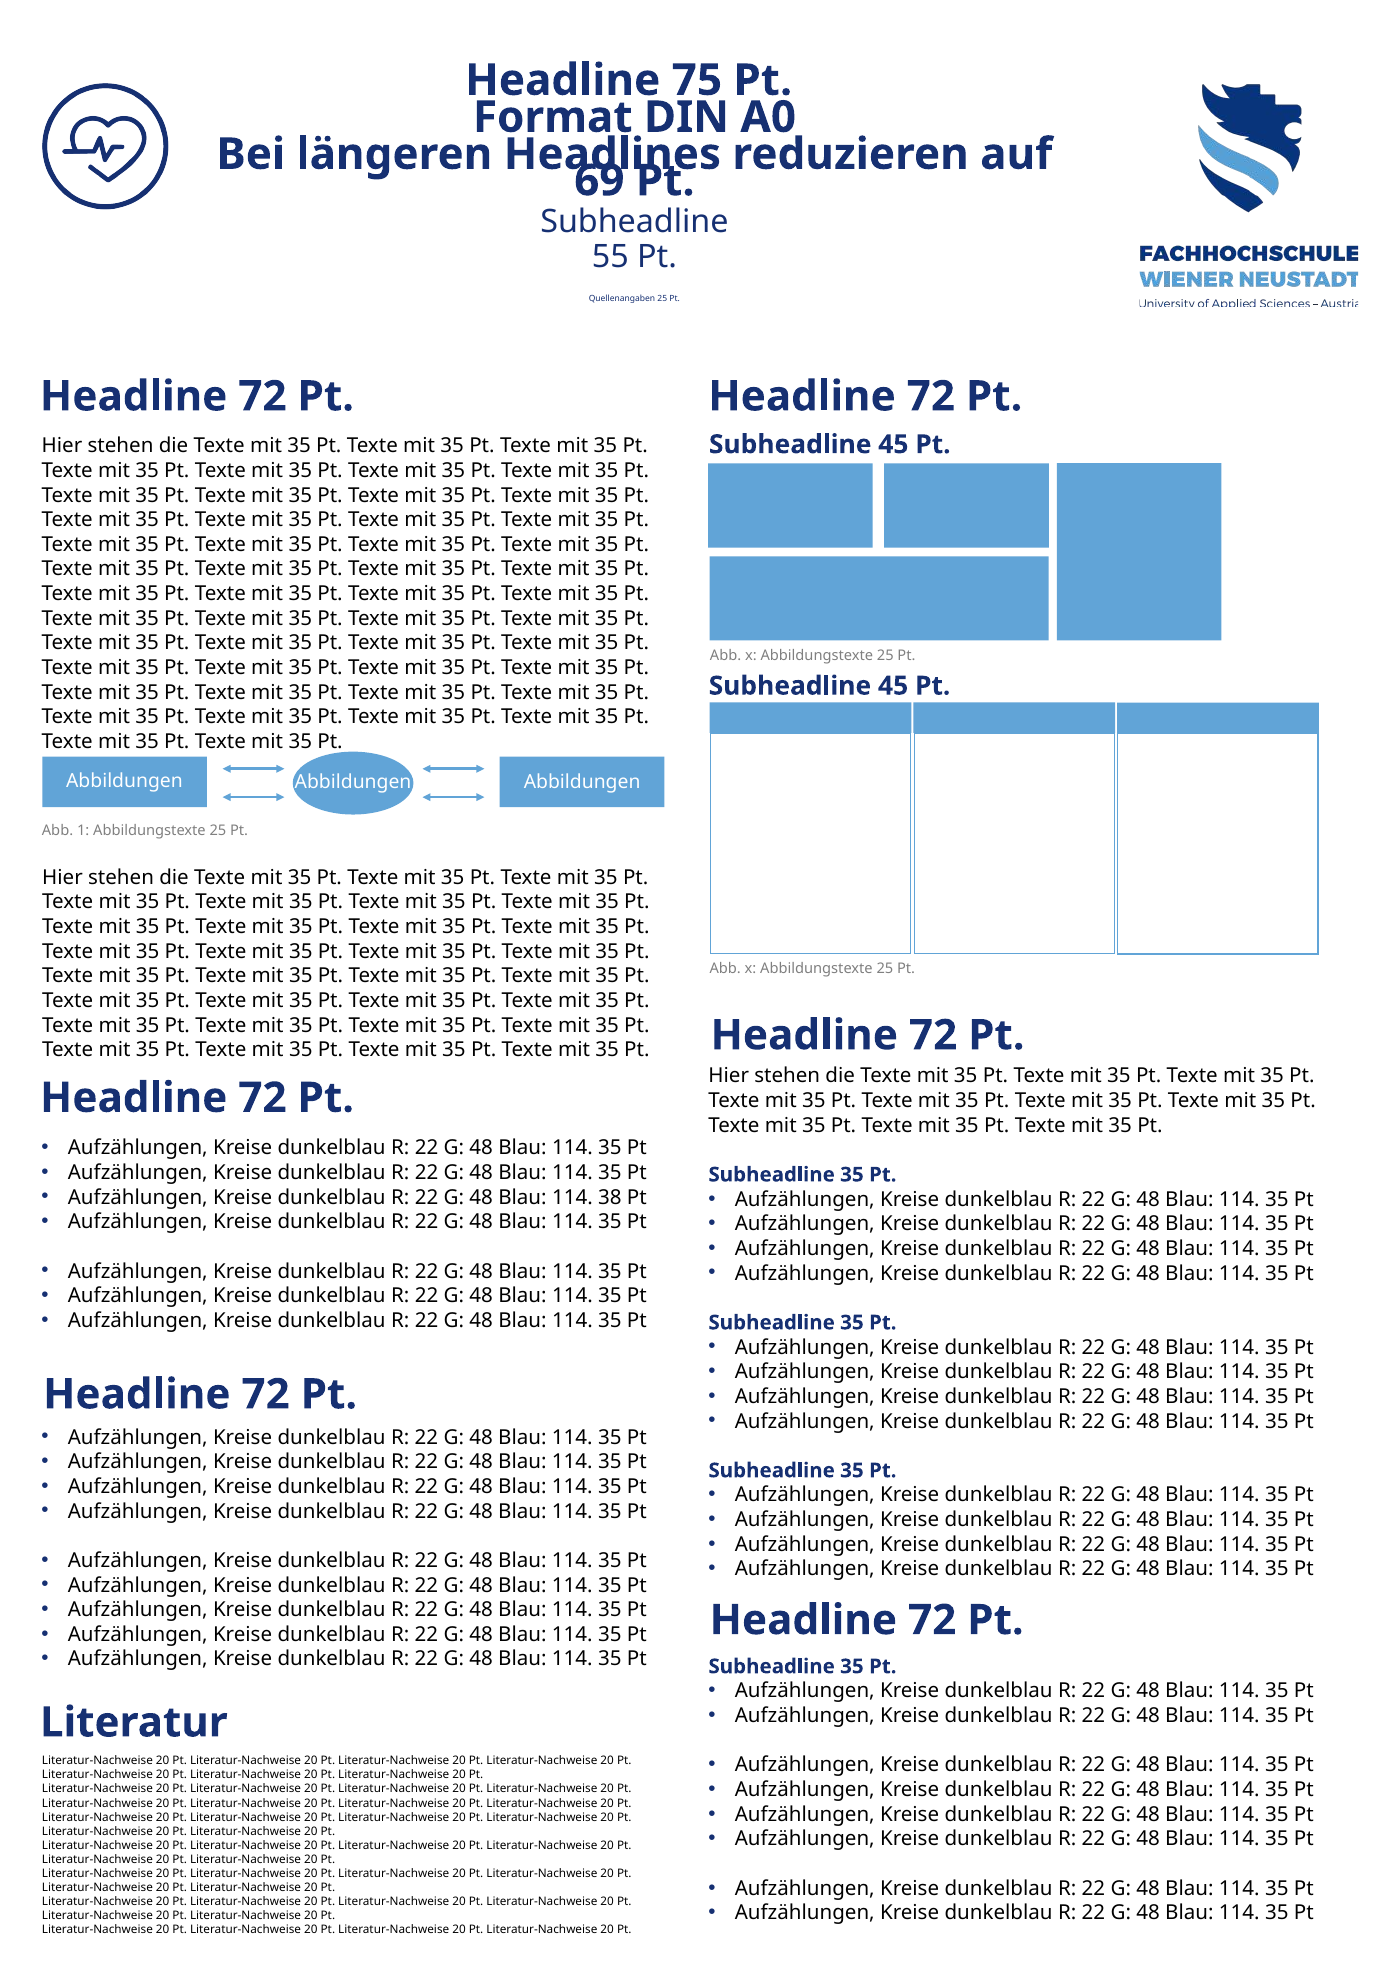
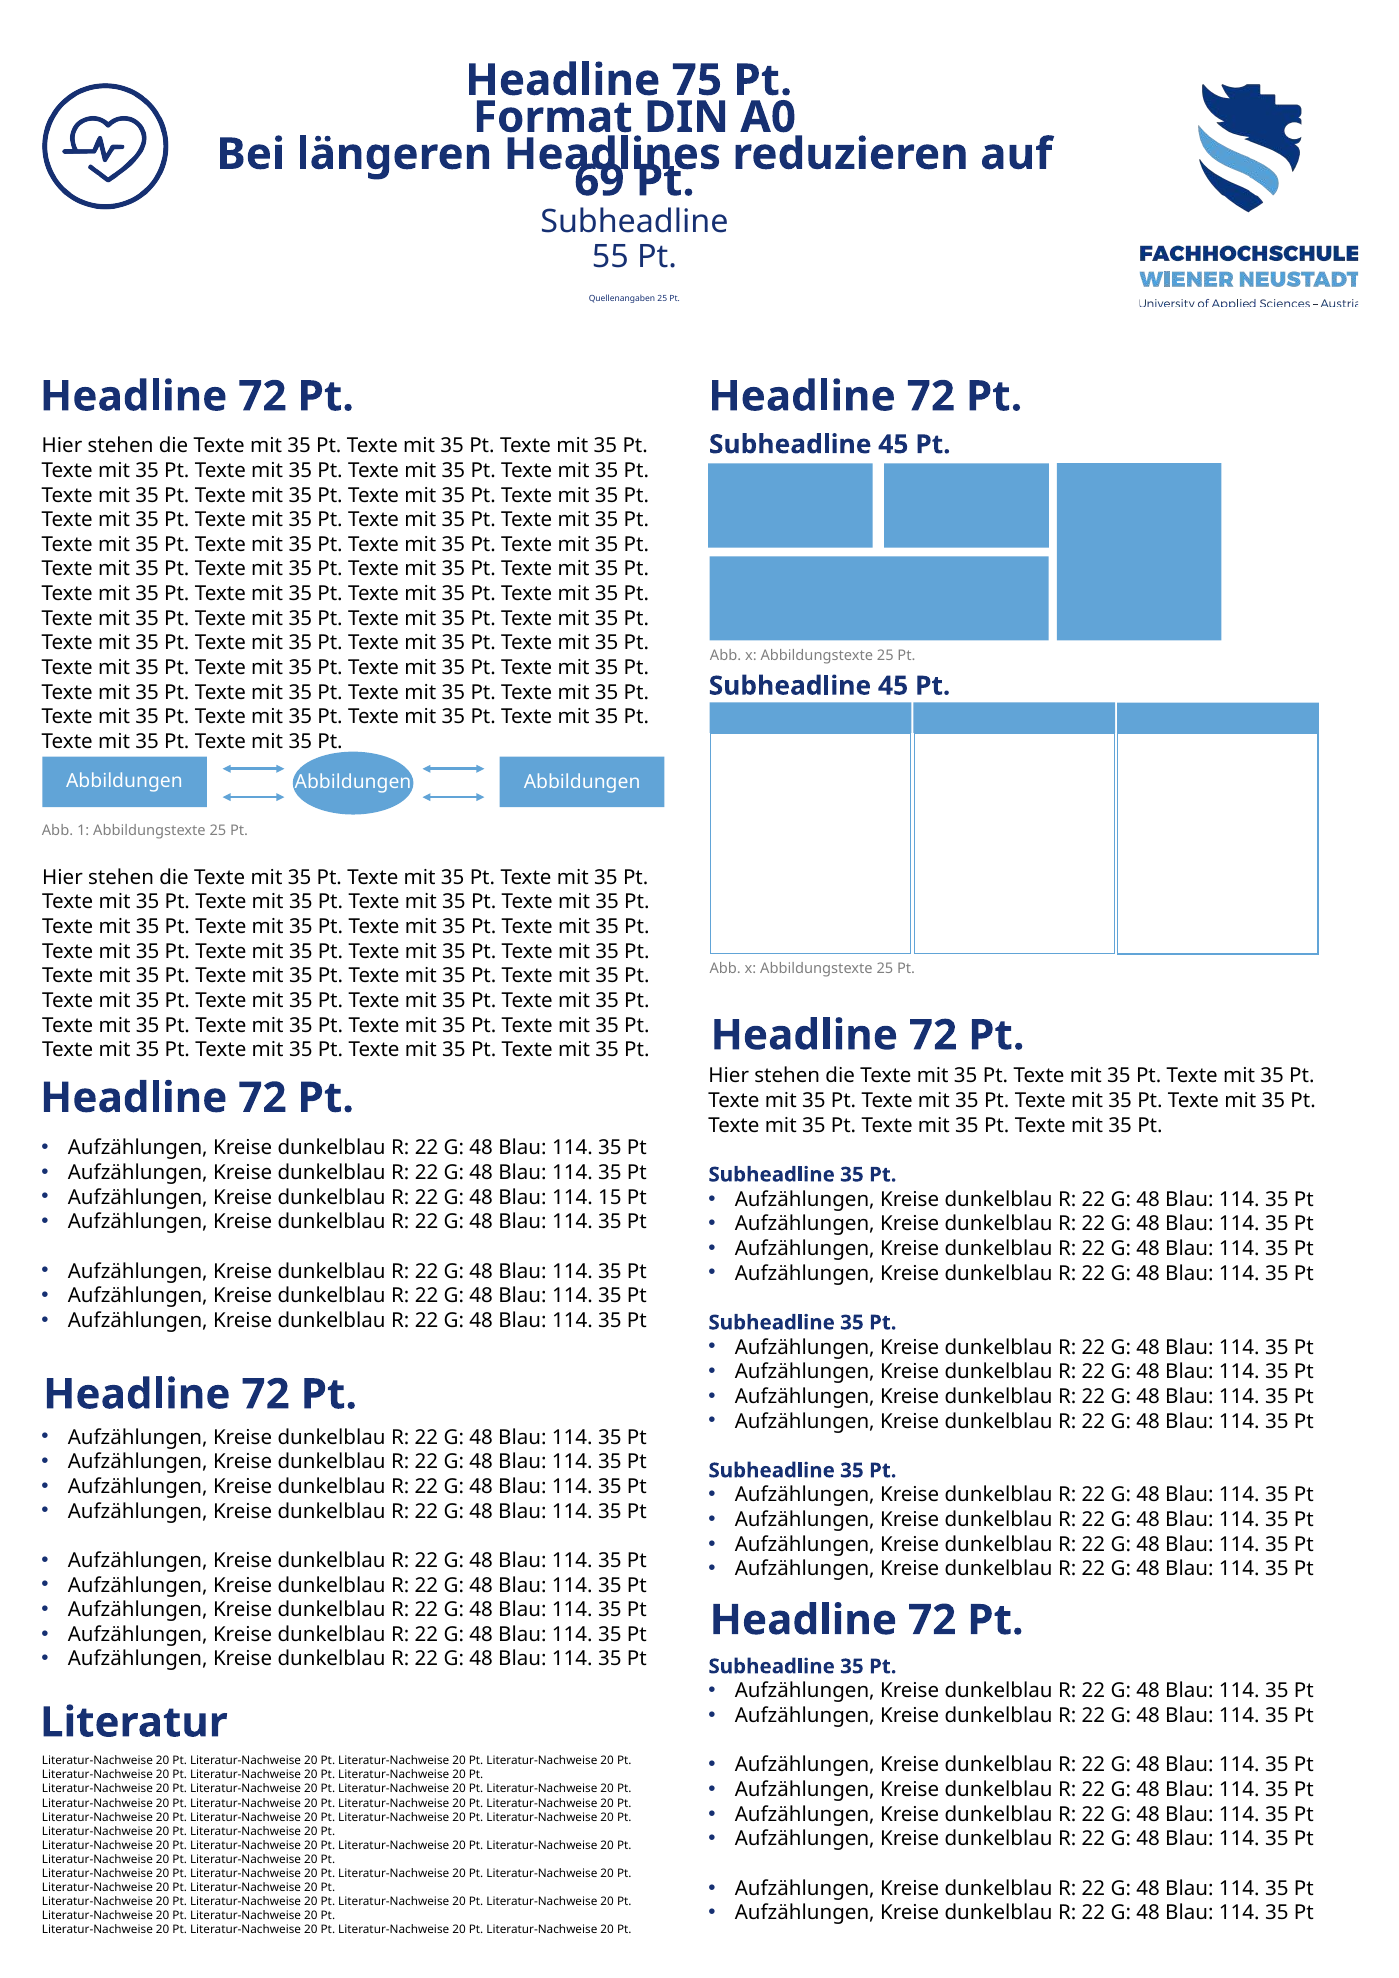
38: 38 -> 15
